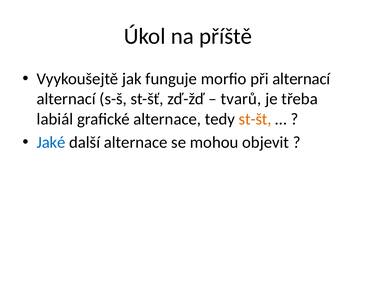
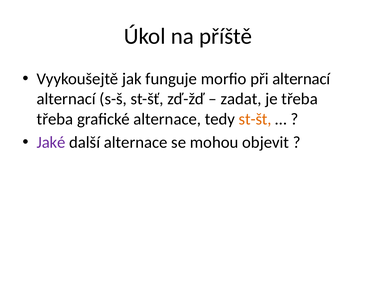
tvarů: tvarů -> zadat
labiál at (55, 119): labiál -> třeba
Jaké colour: blue -> purple
